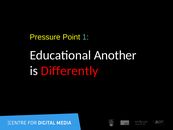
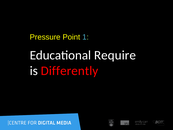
Another: Another -> Require
